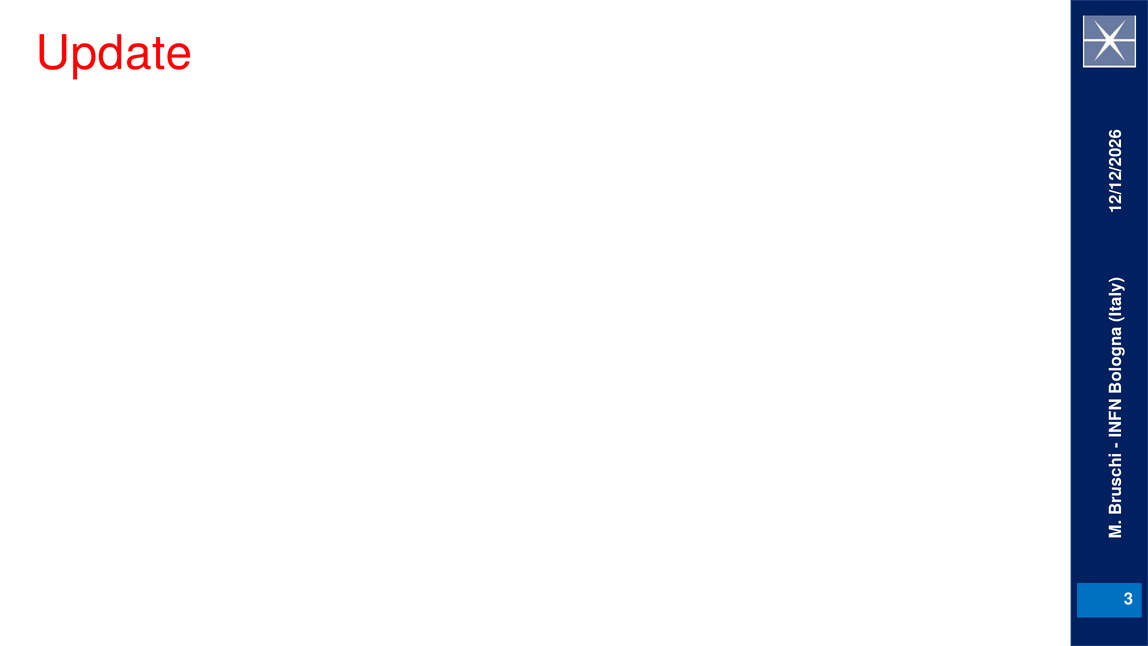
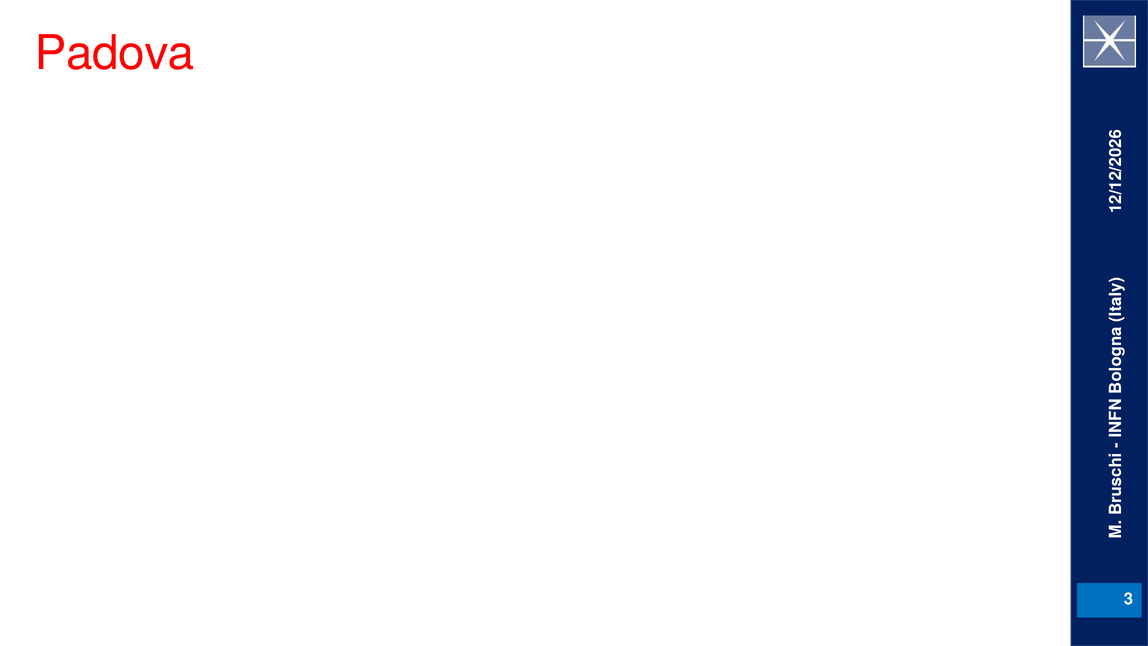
Update: Update -> Padova
